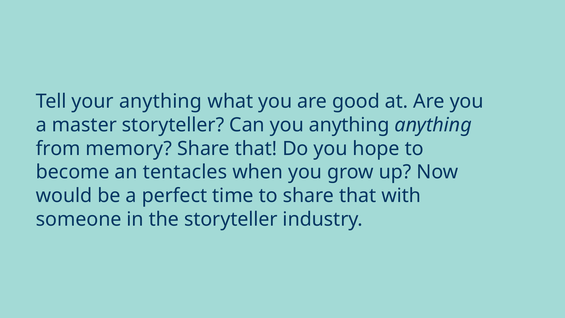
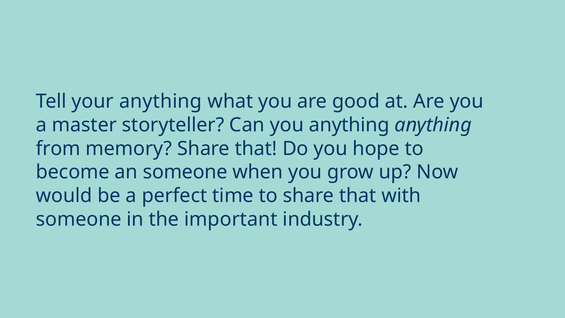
an tentacles: tentacles -> someone
the storyteller: storyteller -> important
